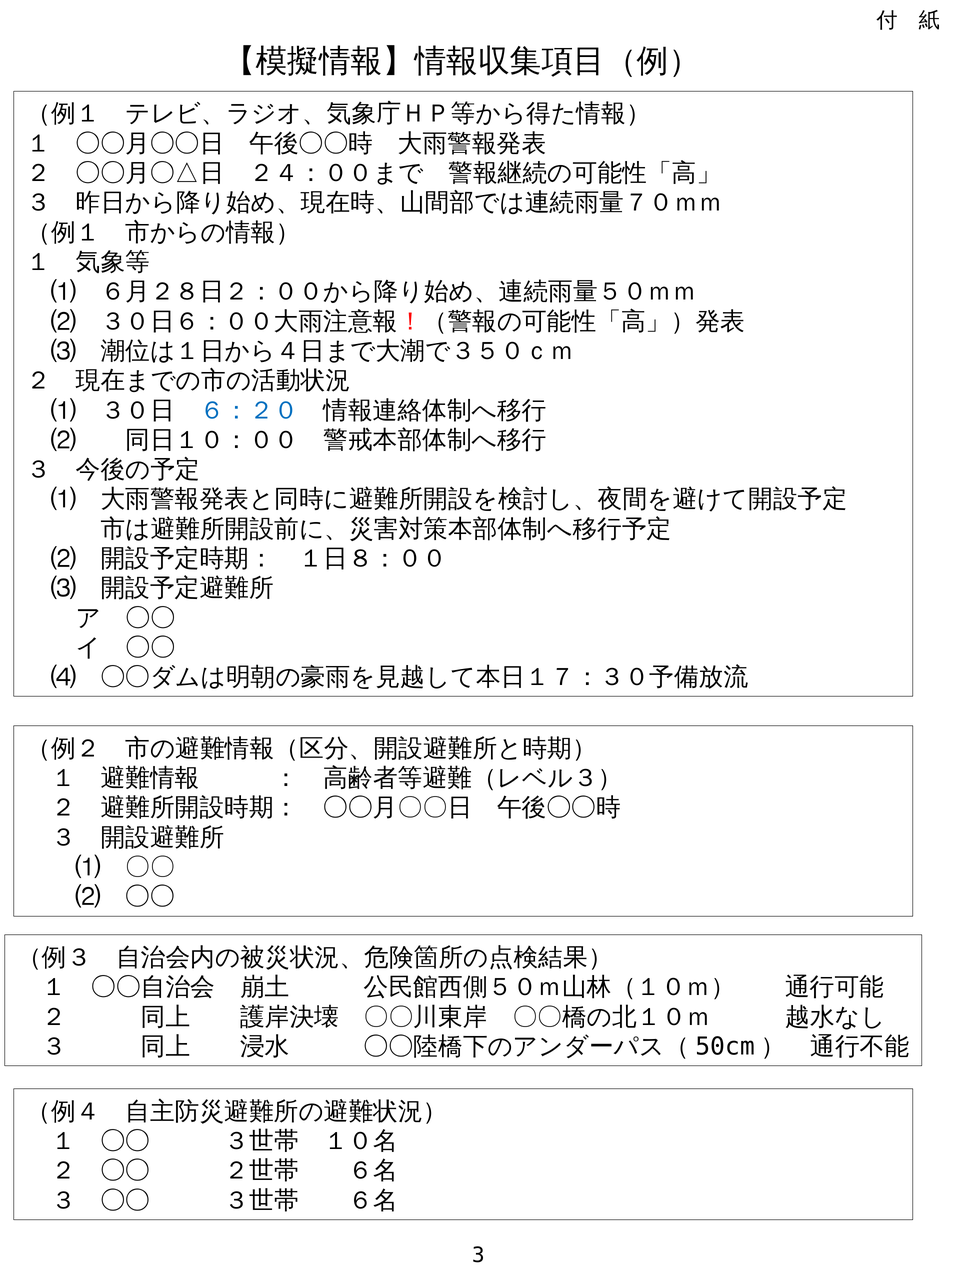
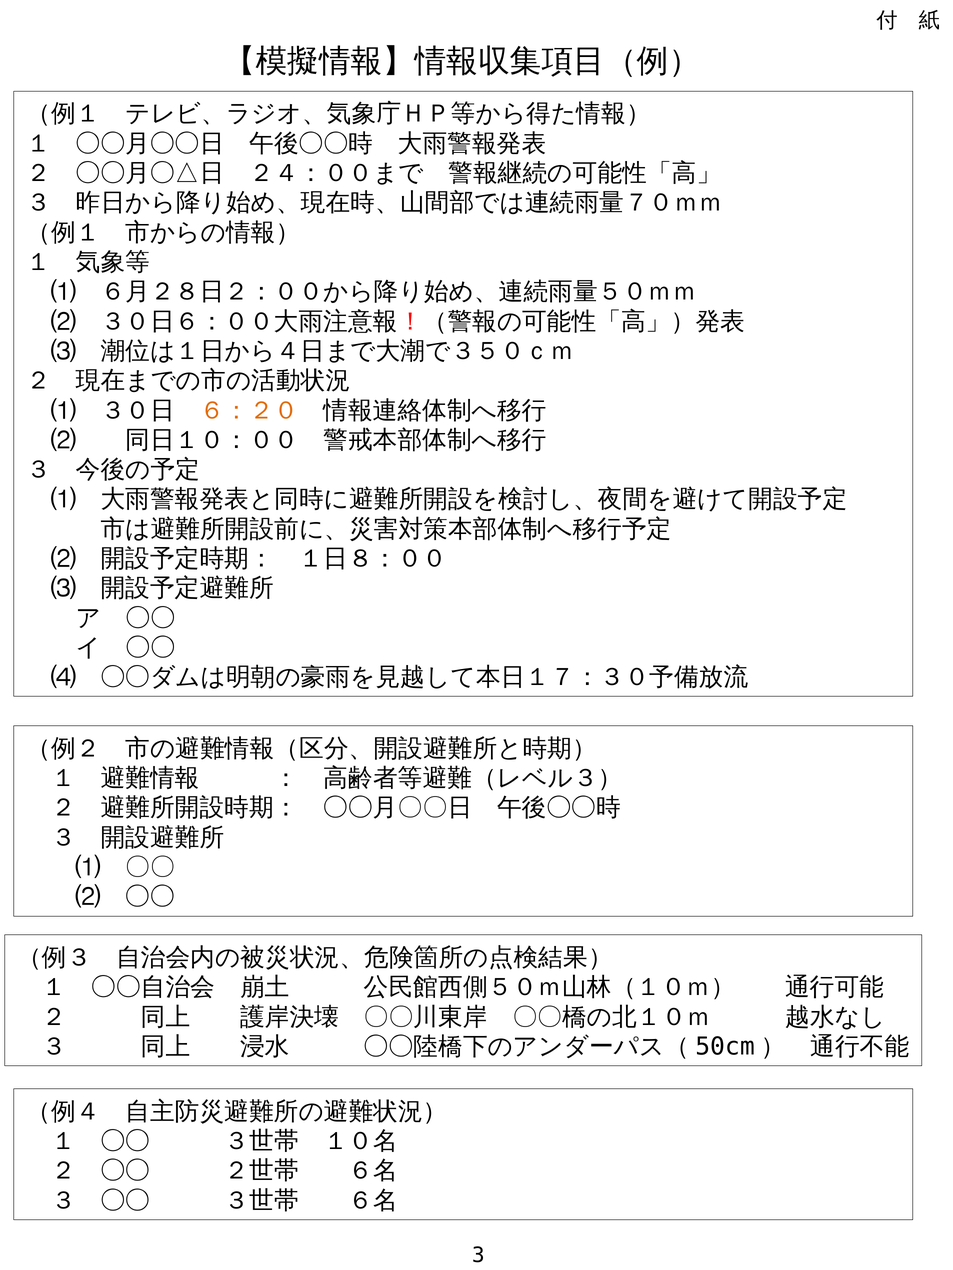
６：２０ colour: blue -> orange
